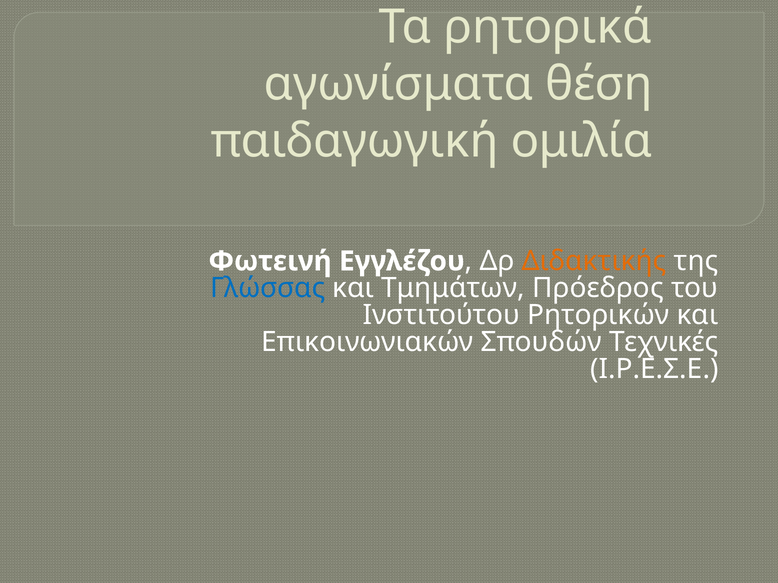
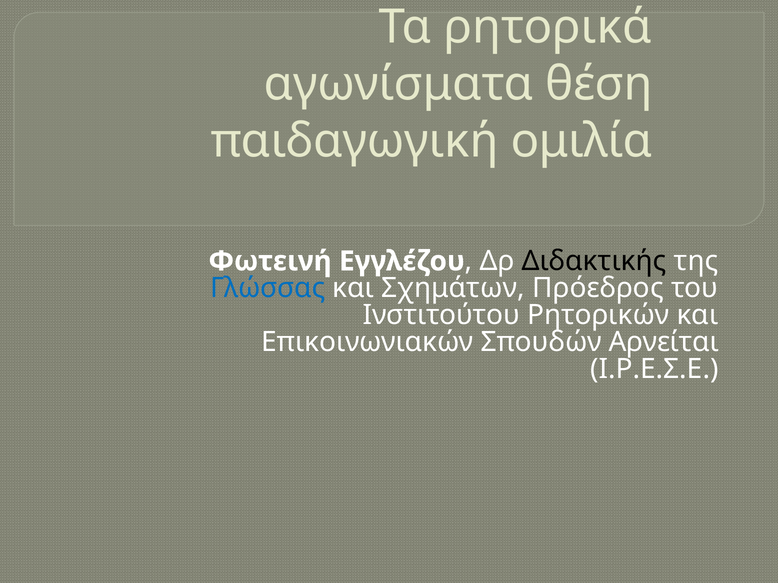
Διδακτικής colour: orange -> black
Τμημάτων: Τμημάτων -> Σχημάτων
Τεχνικές: Τεχνικές -> Αρνείται
